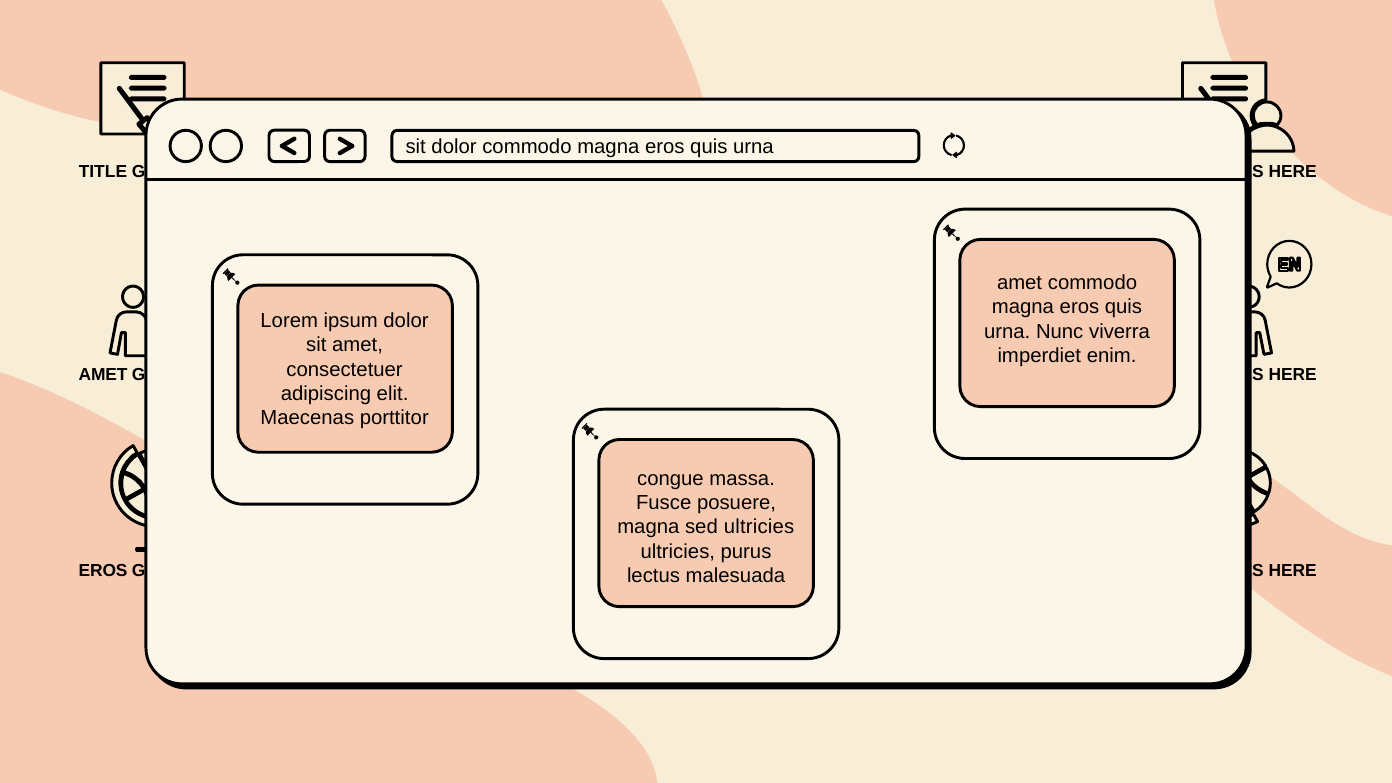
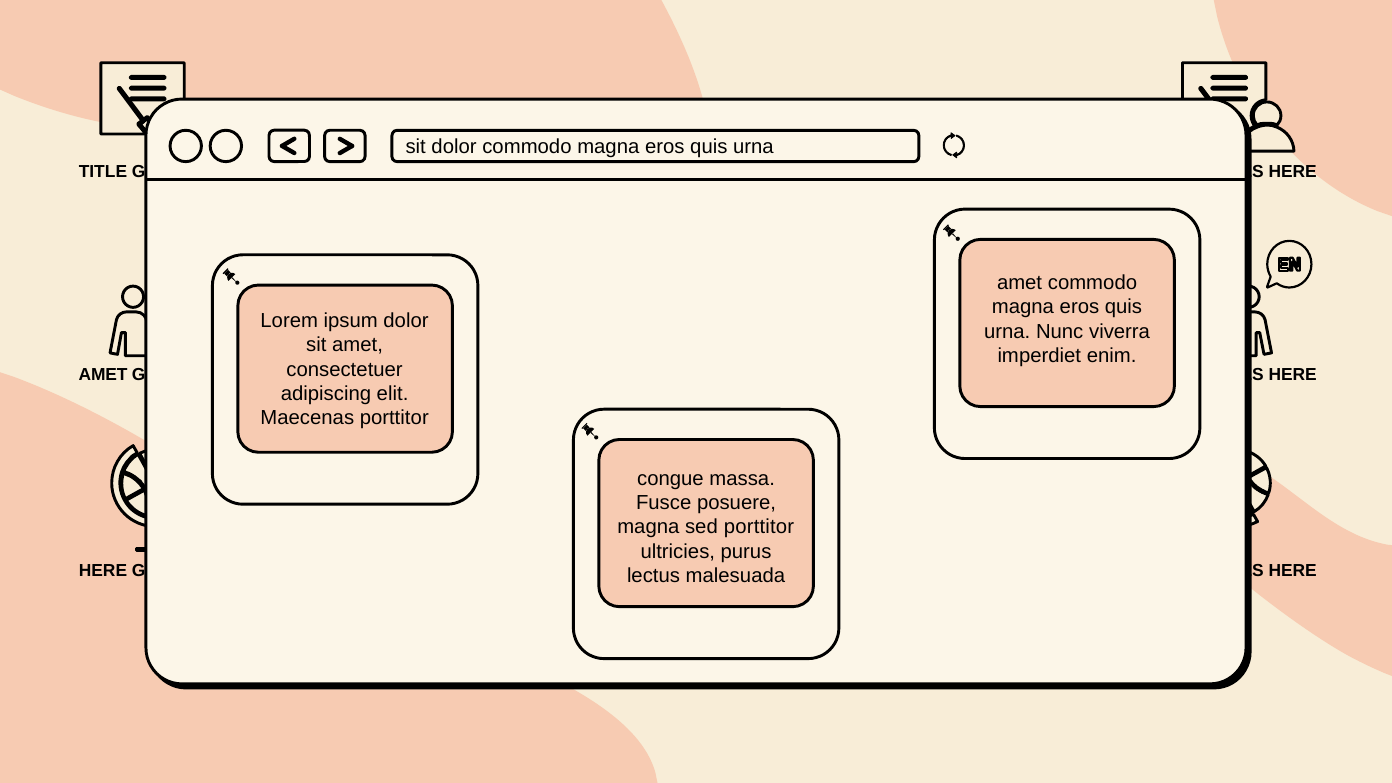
sed ultricies: ultricies -> porttitor
EROS at (103, 570): EROS -> HERE
